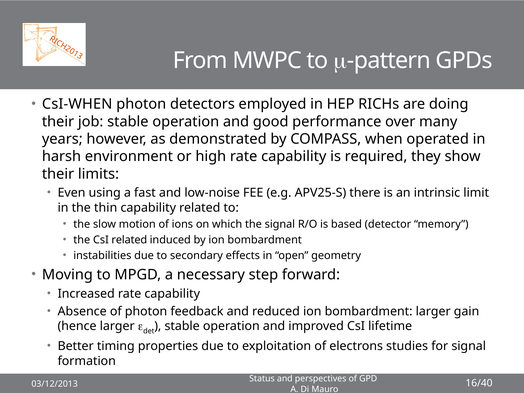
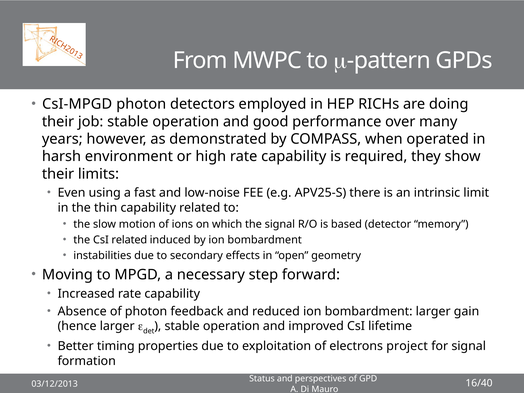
CsI-WHEN: CsI-WHEN -> CsI-MPGD
studies: studies -> project
